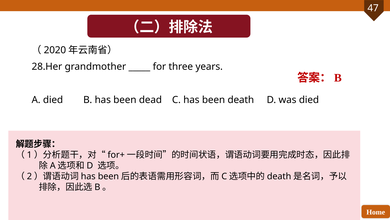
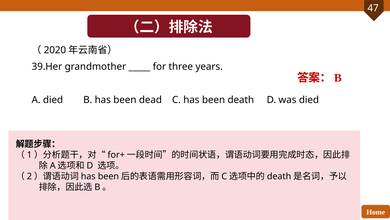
28.Her: 28.Her -> 39.Her
